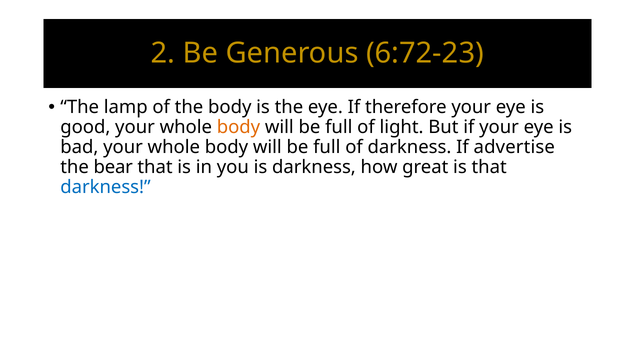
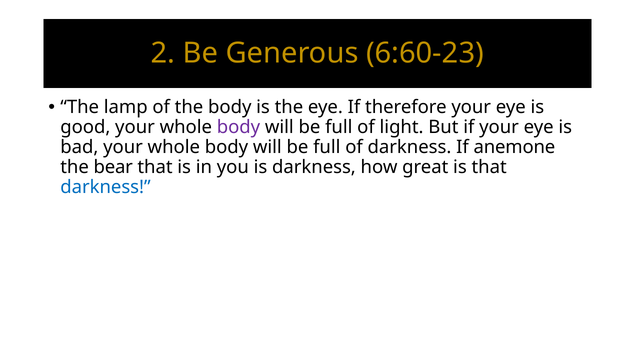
6:72-23: 6:72-23 -> 6:60-23
body at (238, 127) colour: orange -> purple
advertise: advertise -> anemone
